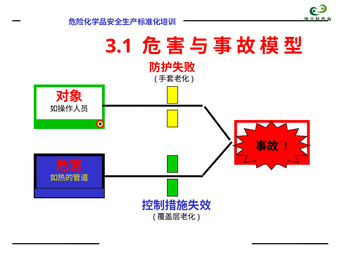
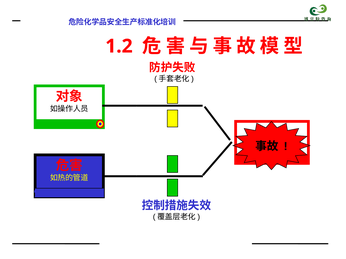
3.1: 3.1 -> 1.2
